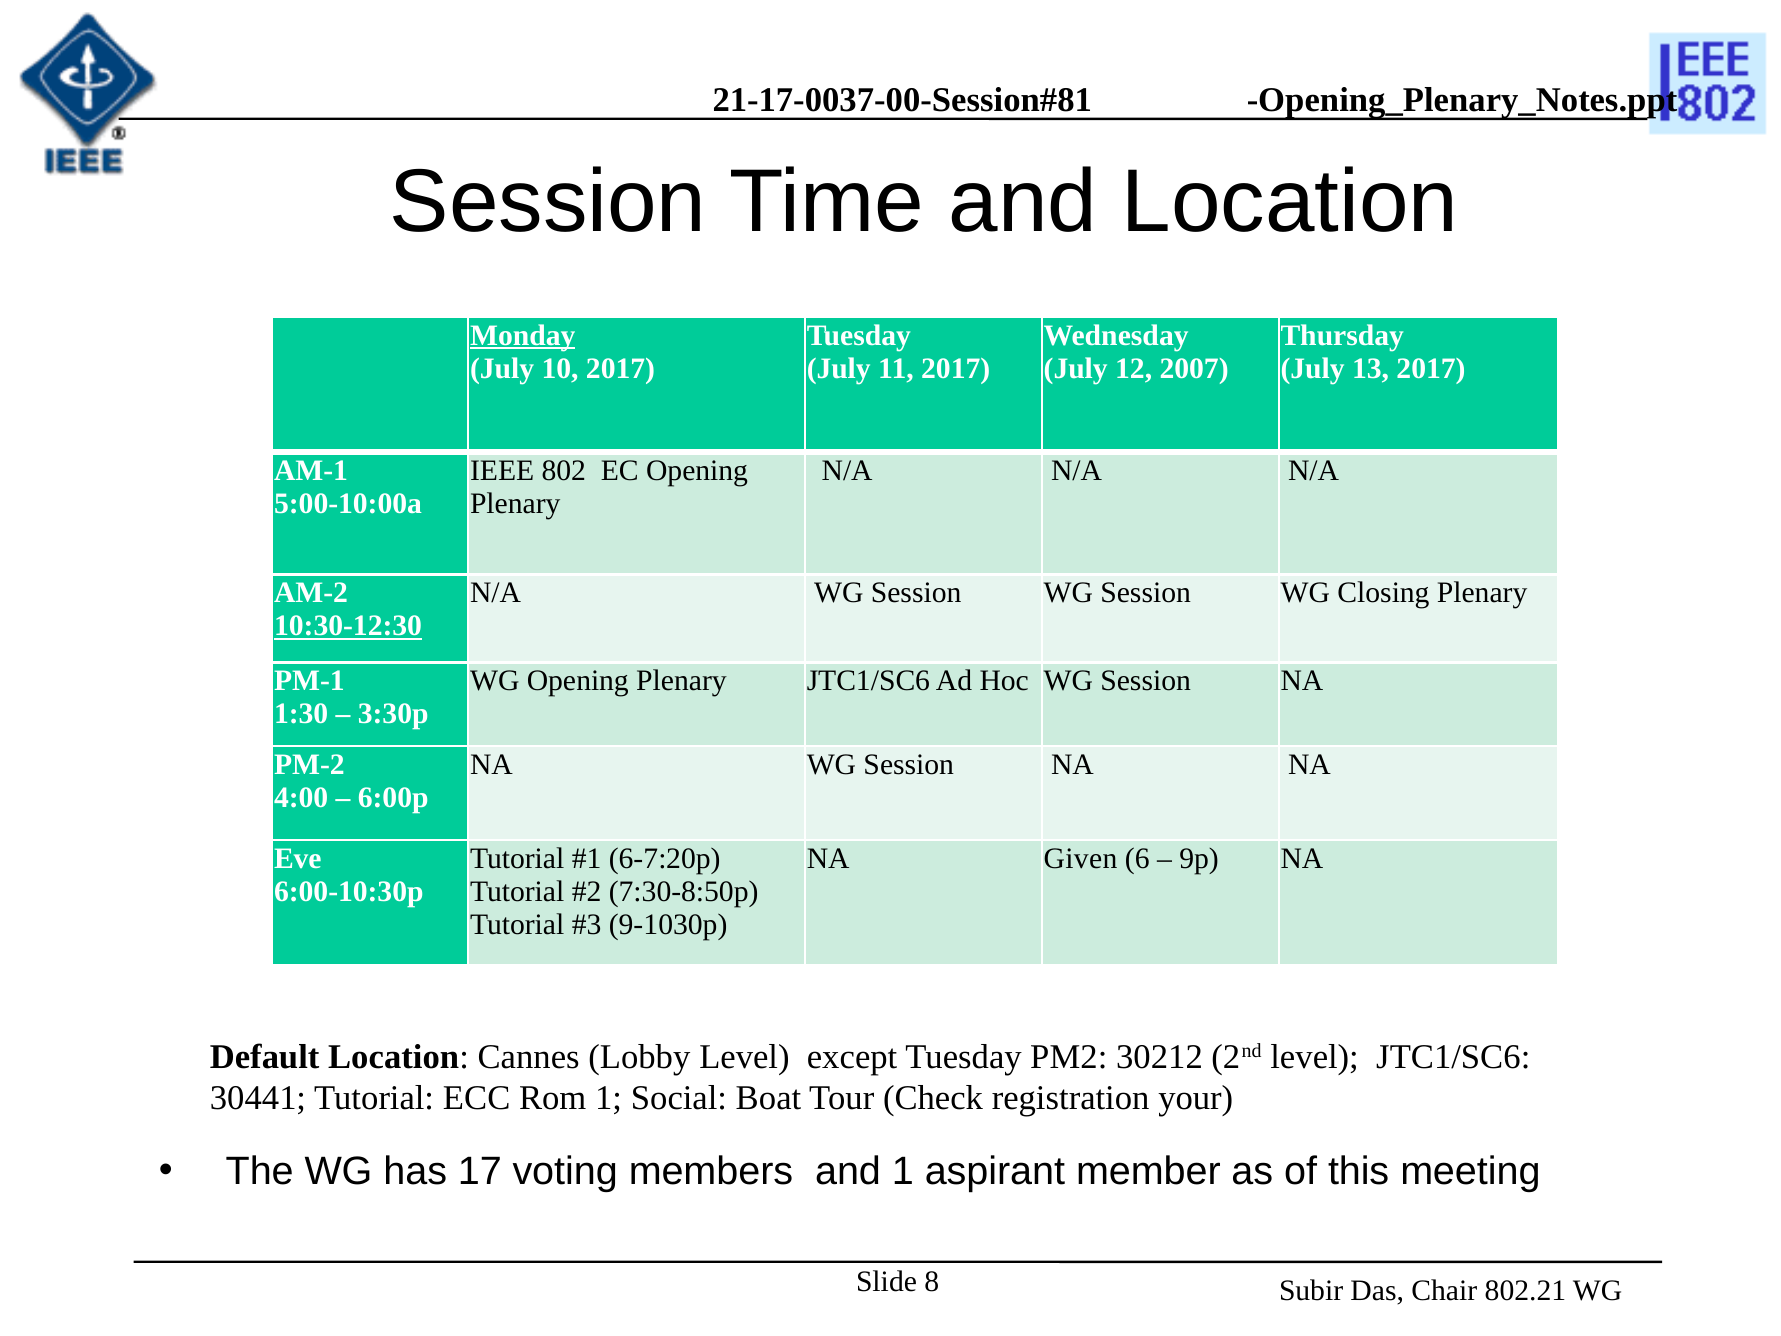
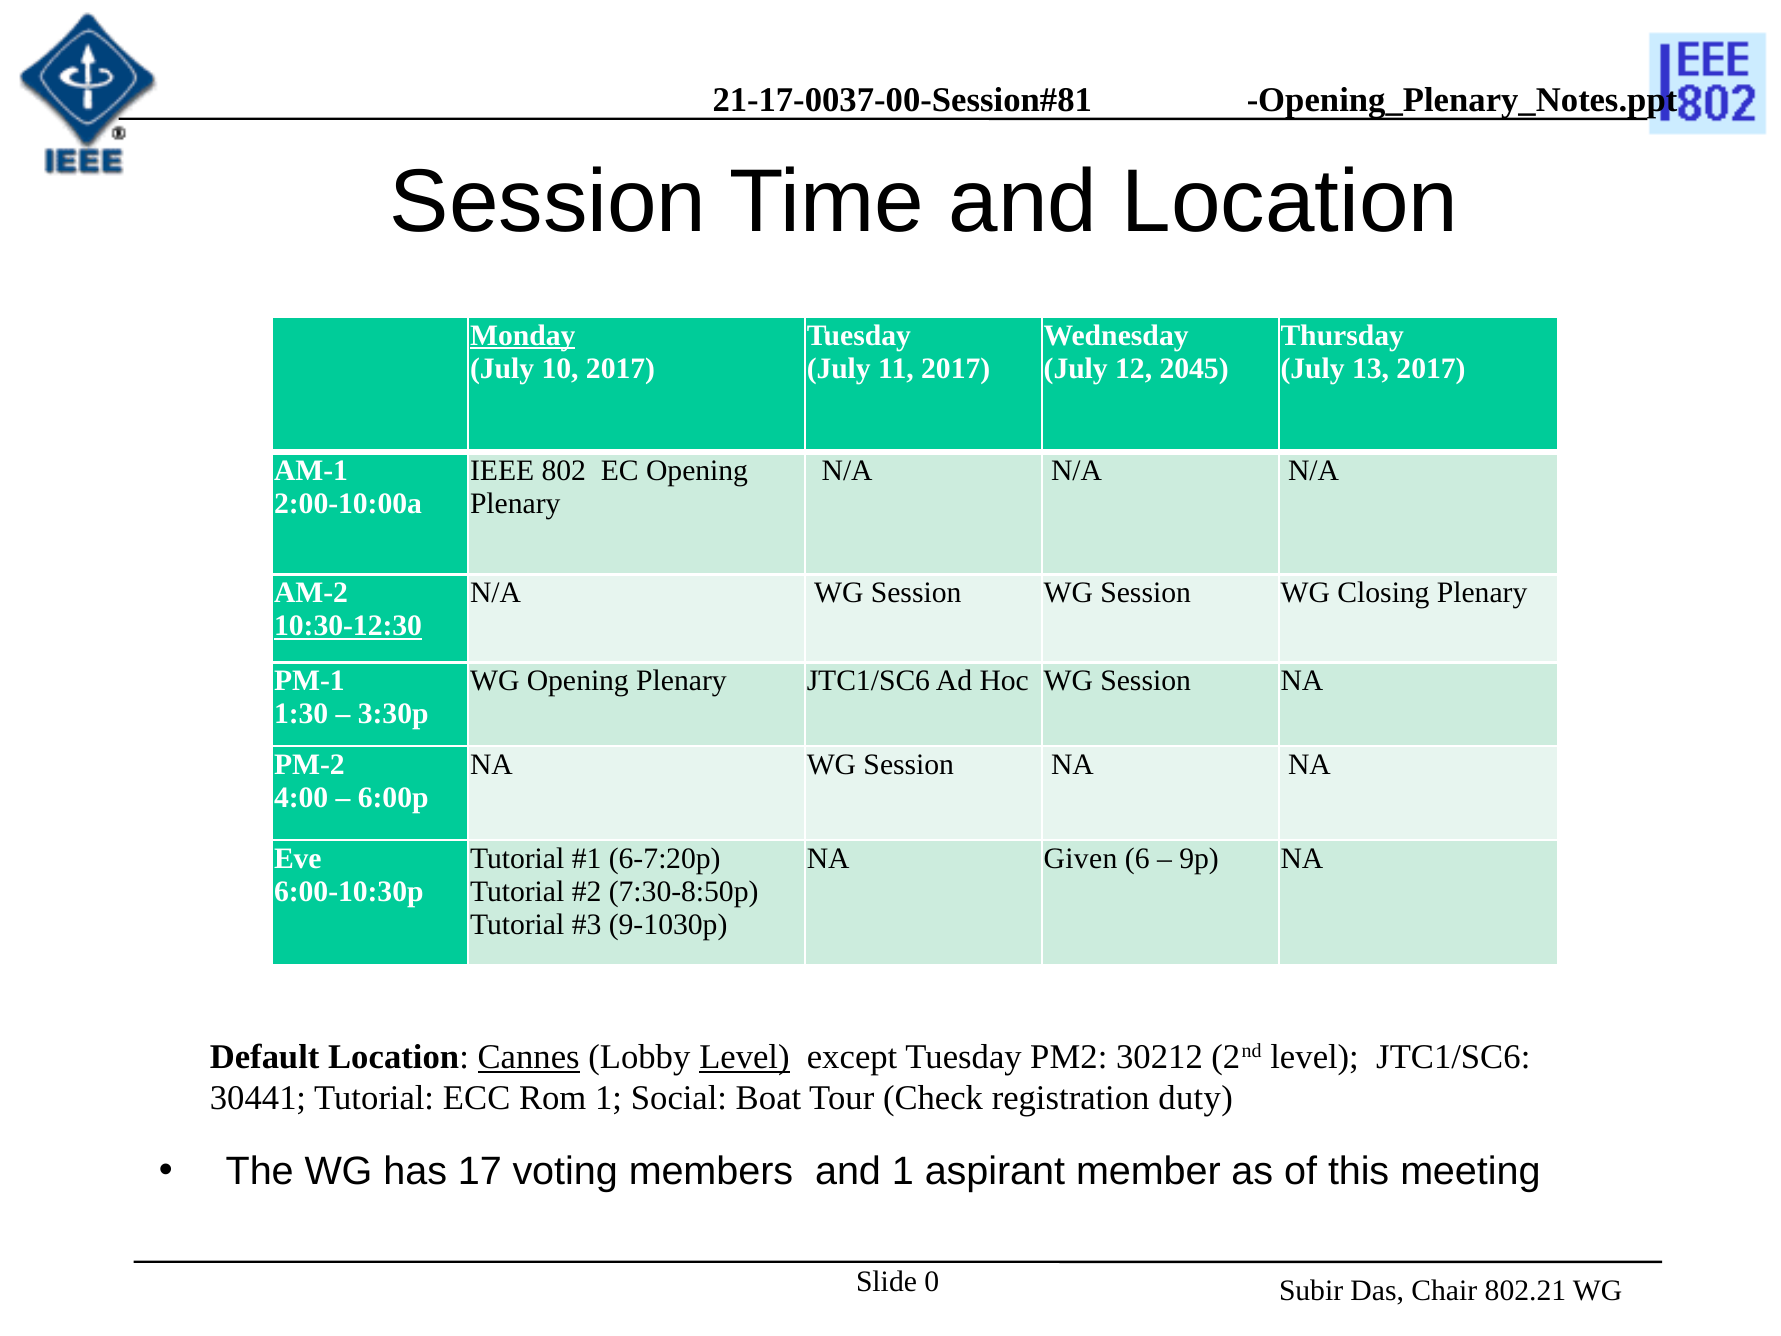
2007: 2007 -> 2045
5:00-10:00a: 5:00-10:00a -> 2:00-10:00a
Cannes underline: none -> present
Level at (744, 1057) underline: none -> present
your: your -> duty
8: 8 -> 0
